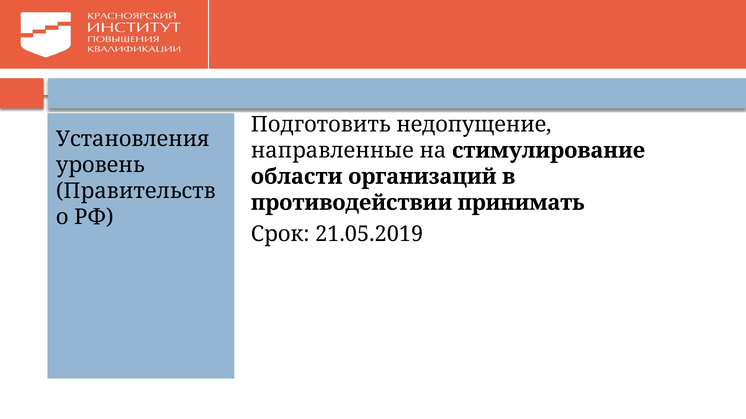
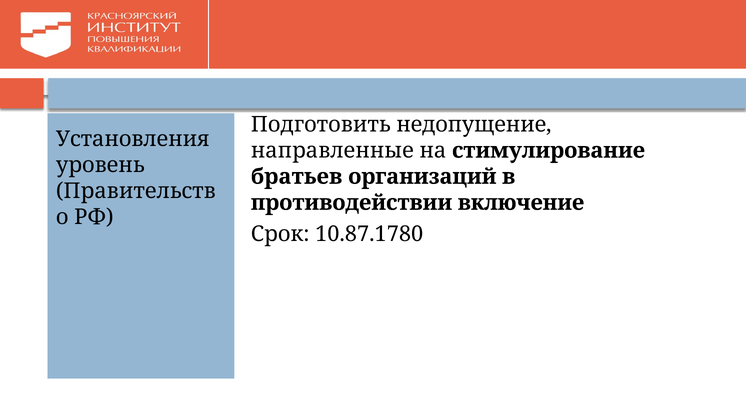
области: области -> братьев
принимать: принимать -> включение
21.05.2019: 21.05.2019 -> 10.87.1780
